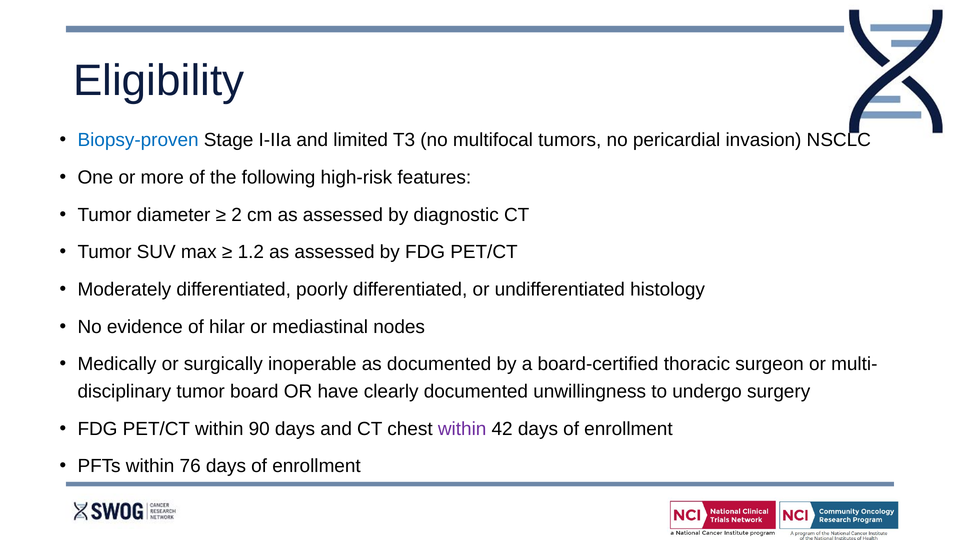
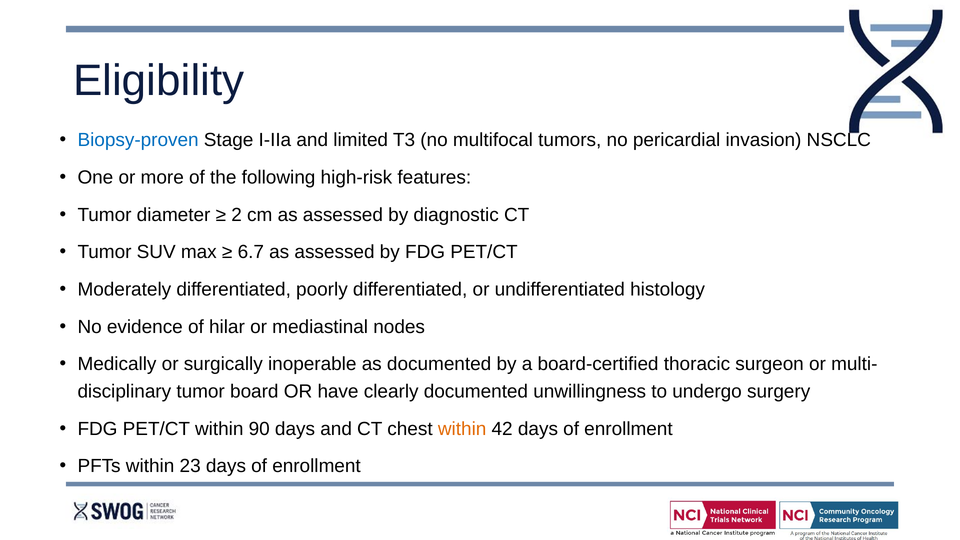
1.2: 1.2 -> 6.7
within at (462, 429) colour: purple -> orange
76: 76 -> 23
